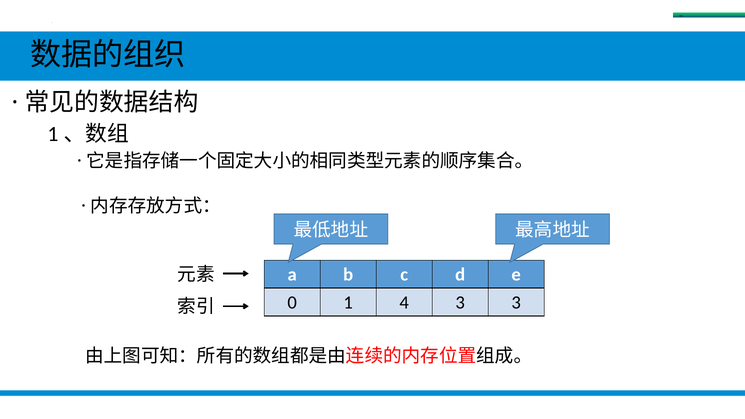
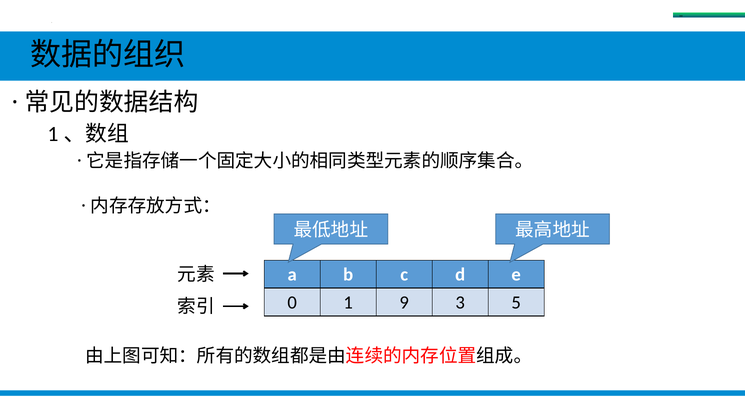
4: 4 -> 9
3 3: 3 -> 5
